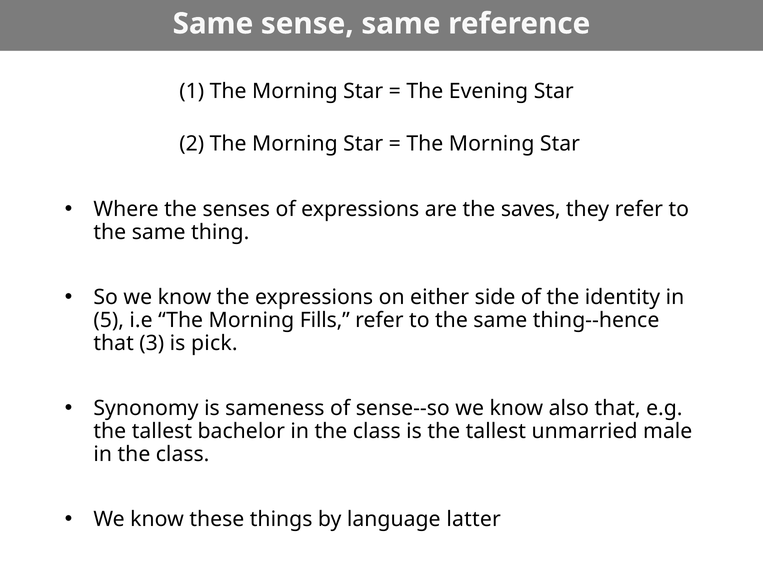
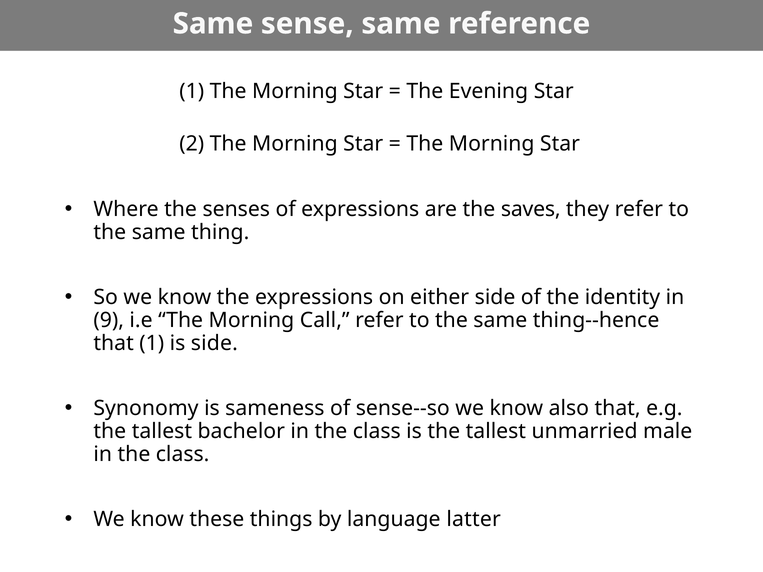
5: 5 -> 9
Fills: Fills -> Call
that 3: 3 -> 1
is pick: pick -> side
